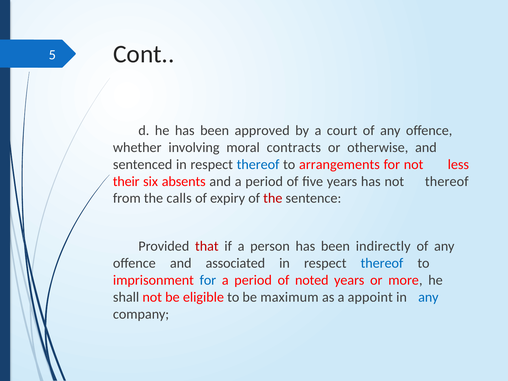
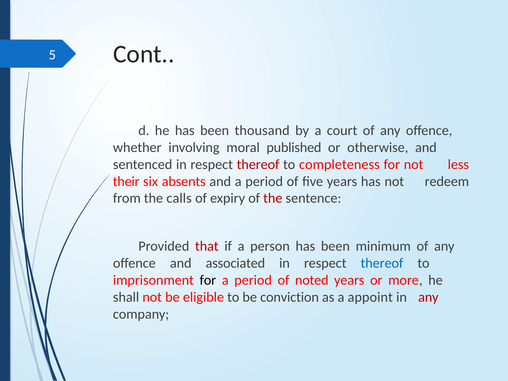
approved: approved -> thousand
contracts: contracts -> published
thereof at (258, 164) colour: blue -> red
arrangements: arrangements -> completeness
not thereof: thereof -> redeem
indirectly: indirectly -> minimum
for at (208, 280) colour: blue -> black
maximum: maximum -> conviction
any at (428, 297) colour: blue -> red
